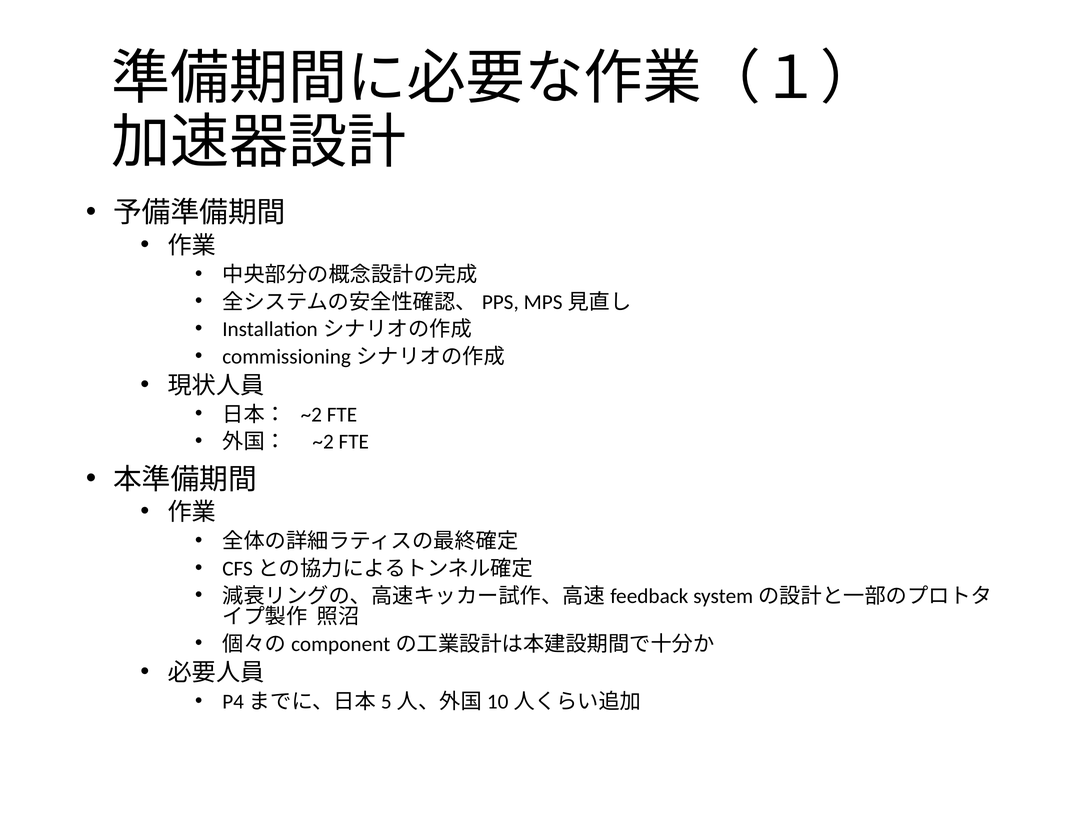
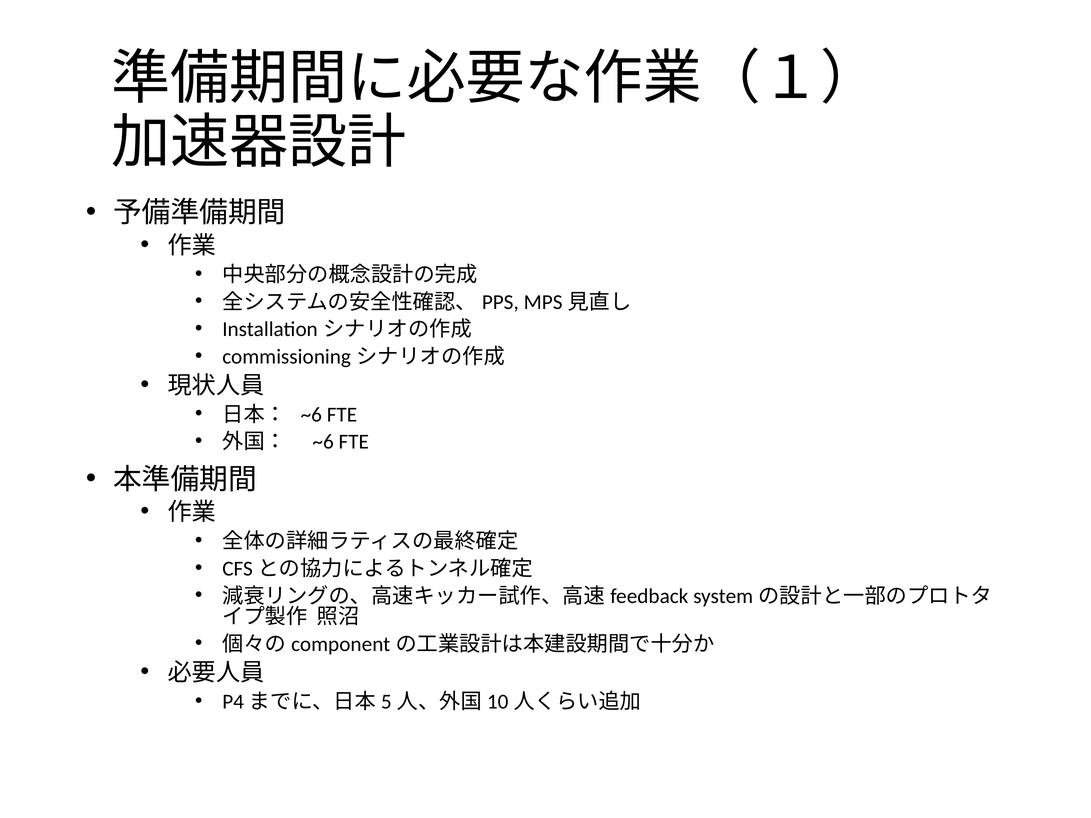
~2 at (311, 415): ~2 -> ~6
~2 at (323, 442): ~2 -> ~6
